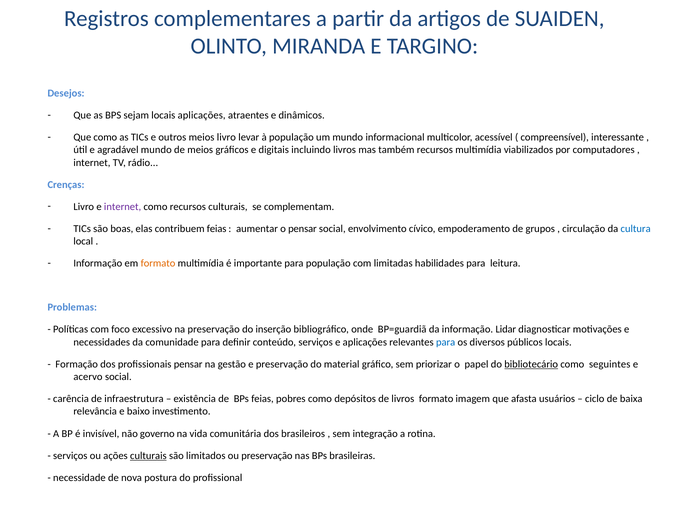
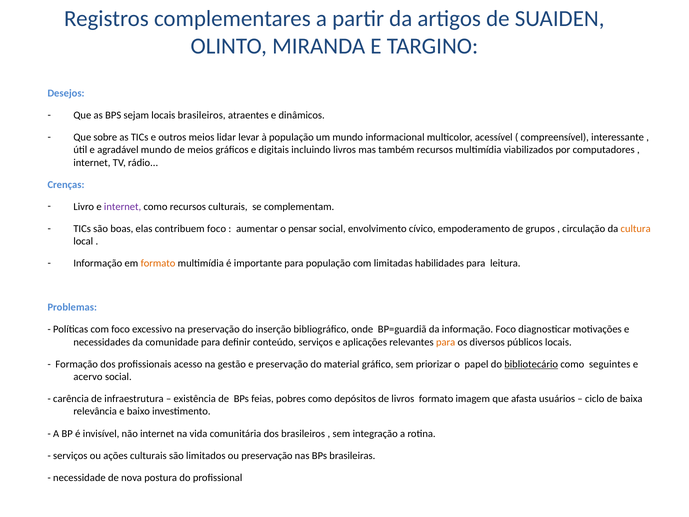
locais aplicações: aplicações -> brasileiros
Que como: como -> sobre
meios livro: livro -> lidar
contribuem feias: feias -> foco
cultura colour: blue -> orange
informação Lidar: Lidar -> Foco
para at (446, 342) colour: blue -> orange
profissionais pensar: pensar -> acesso
não governo: governo -> internet
culturais at (148, 455) underline: present -> none
